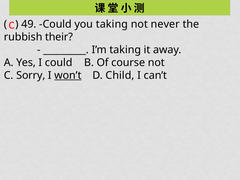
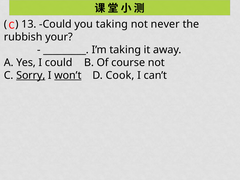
49: 49 -> 13
their: their -> your
Sorry underline: none -> present
Child: Child -> Cook
